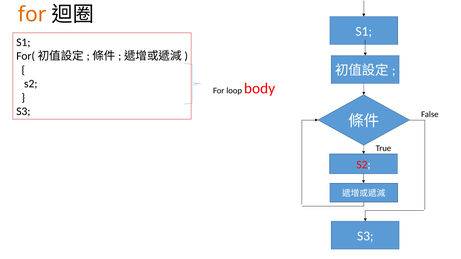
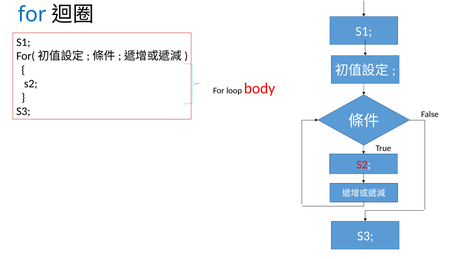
for at (32, 15) colour: orange -> blue
